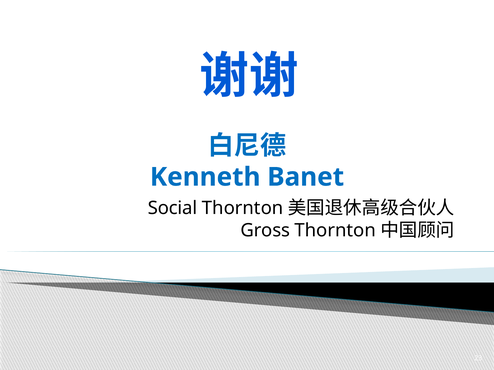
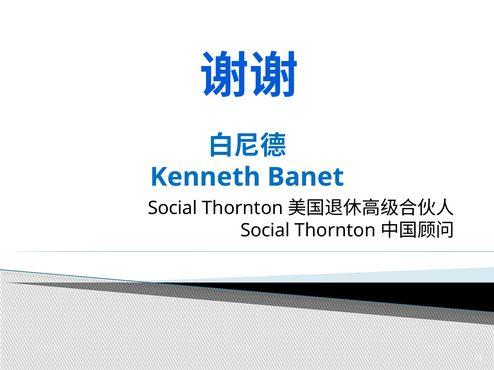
Gross at (265, 231): Gross -> Social
